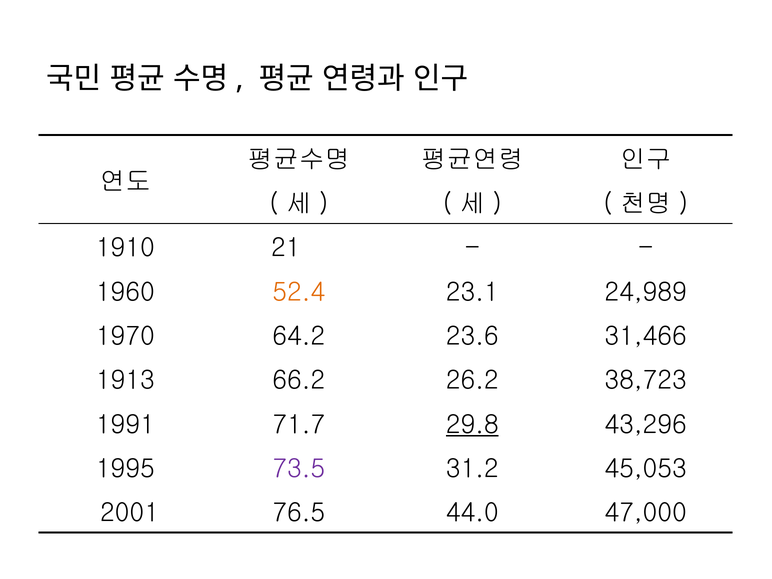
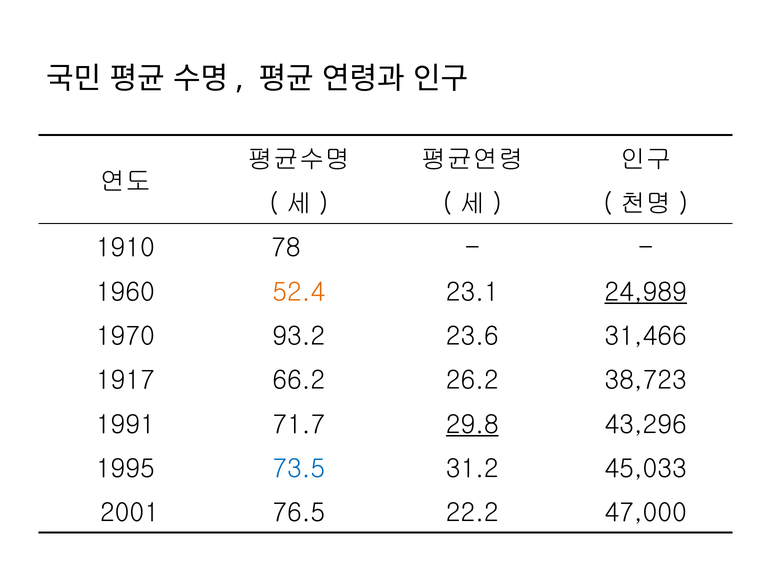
21: 21 -> 78
24,989 underline: none -> present
64.2: 64.2 -> 93.2
1913: 1913 -> 1917
73.5 colour: purple -> blue
45,053: 45,053 -> 45,033
44.0: 44.0 -> 22.2
